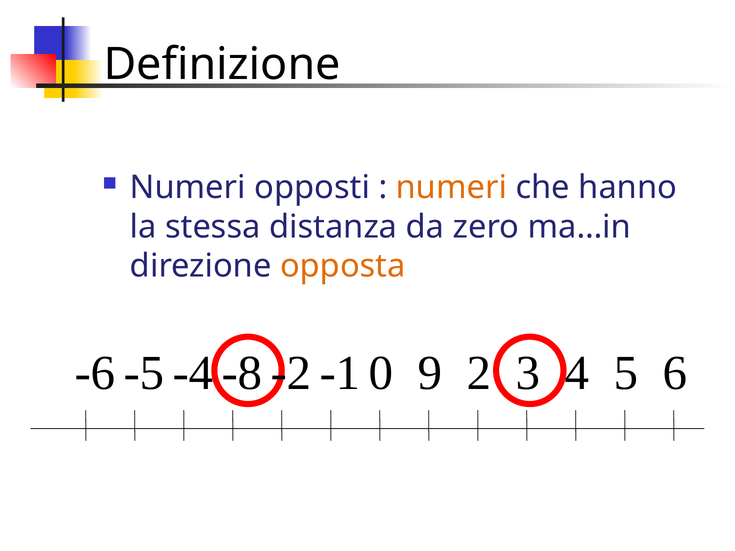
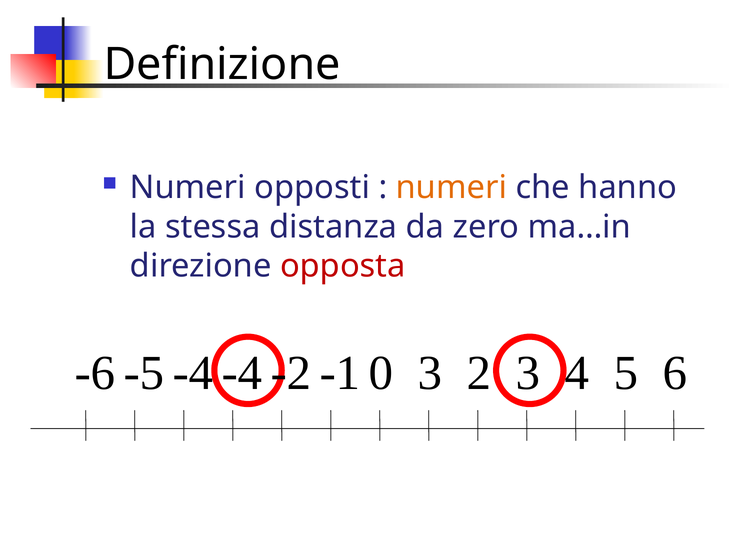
opposta colour: orange -> red
-8 at (242, 373): -8 -> -4
0 9: 9 -> 3
